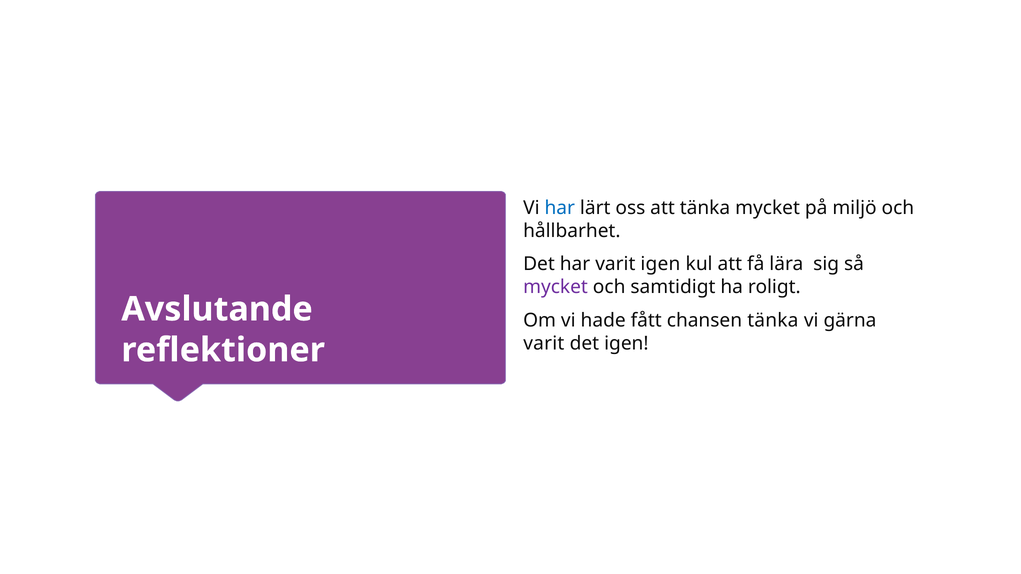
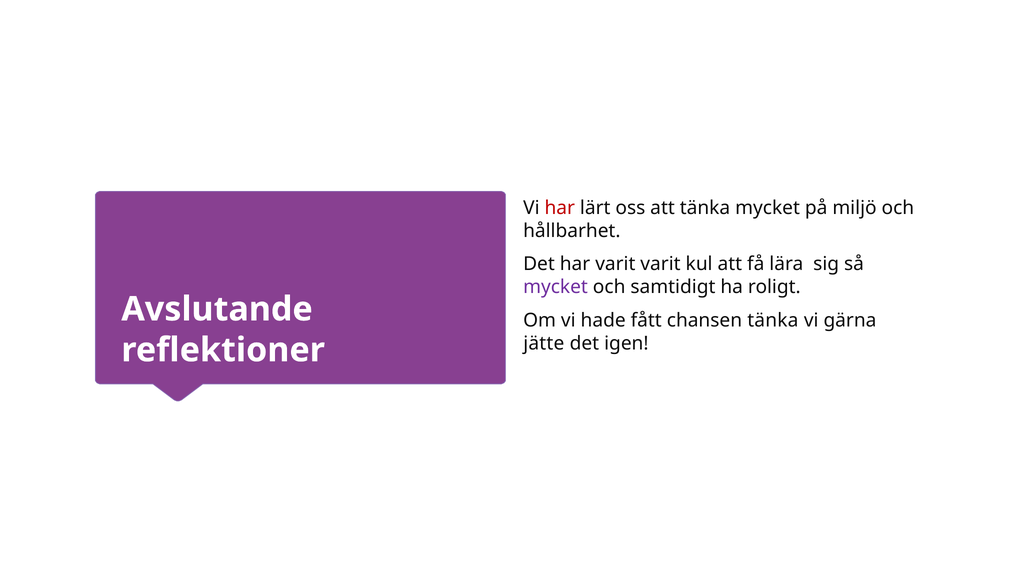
har at (560, 208) colour: blue -> red
varit igen: igen -> varit
varit at (544, 343): varit -> jätte
